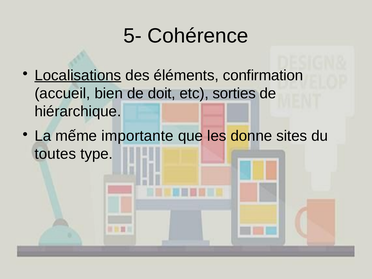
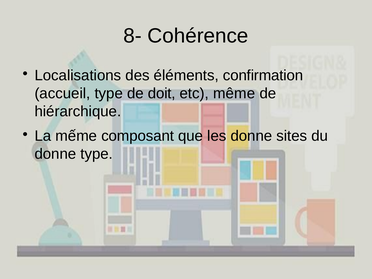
5-: 5- -> 8-
Localisations underline: present -> none
accueil bien: bien -> type
sorties: sorties -> même
importante: importante -> composant
toutes at (55, 154): toutes -> donne
